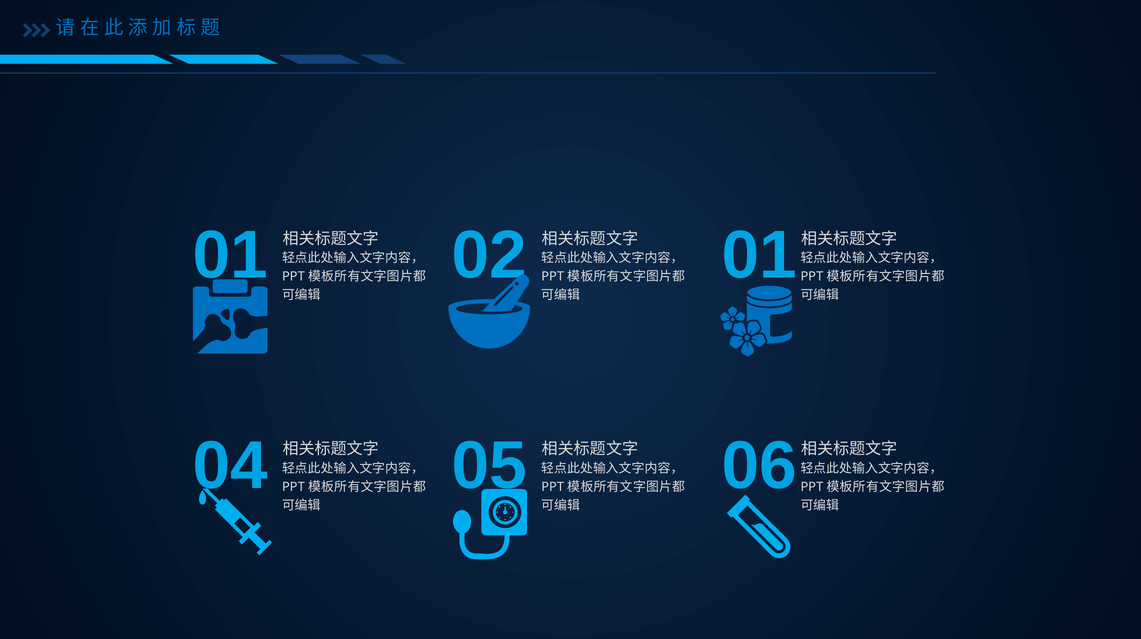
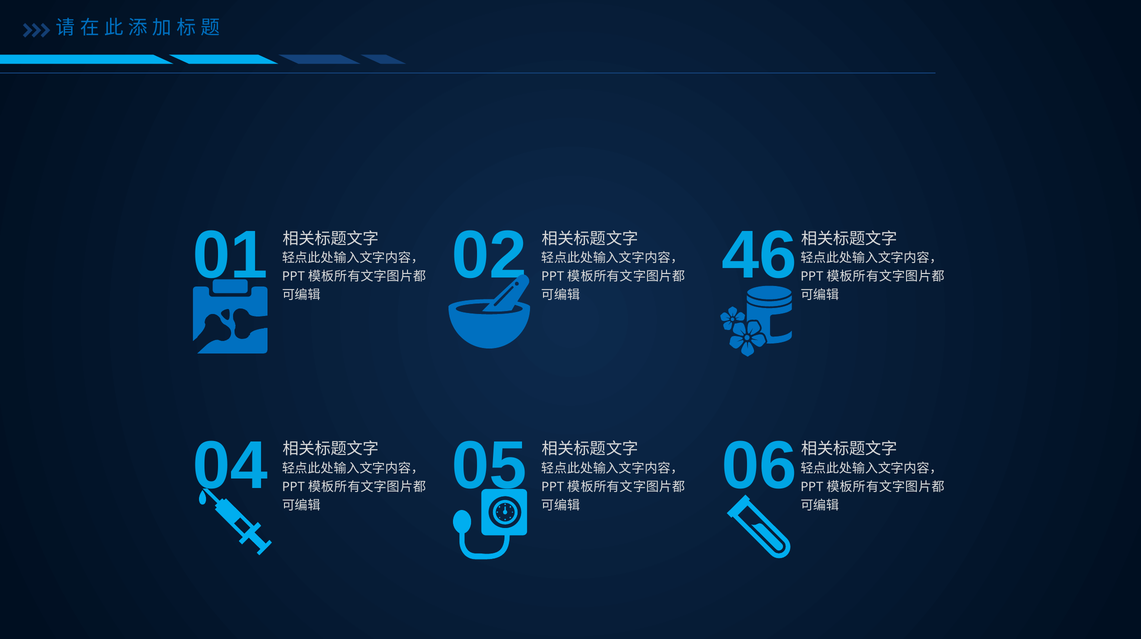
01 at (759, 256): 01 -> 46
